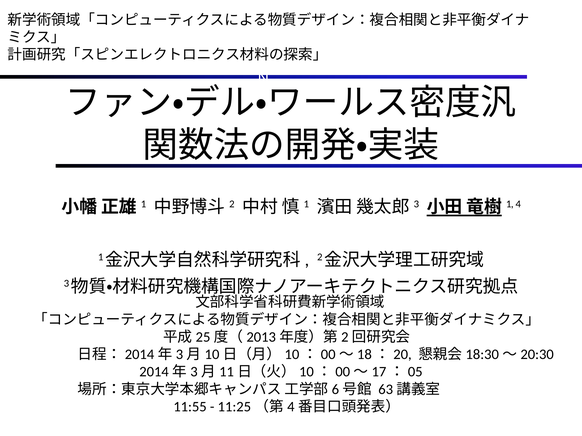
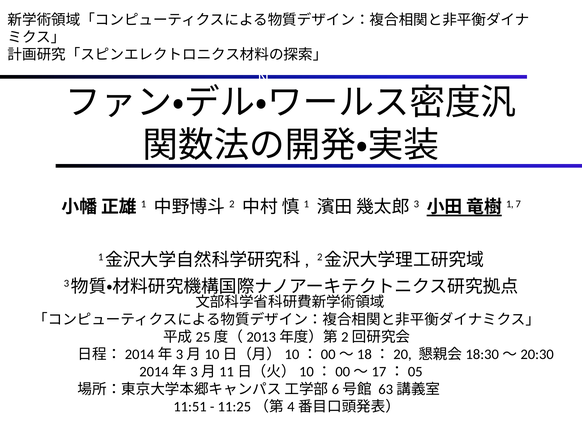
4: 4 -> 7
11:55: 11:55 -> 11:51
